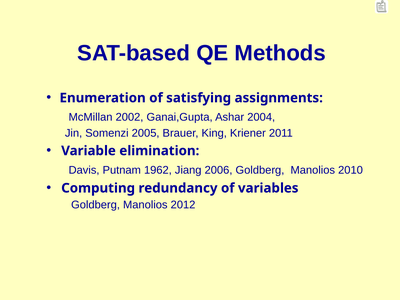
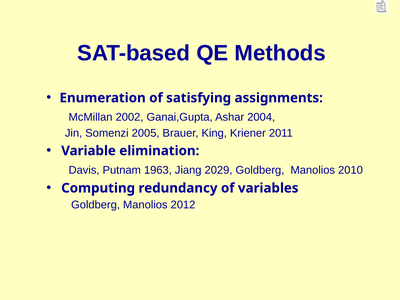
1962: 1962 -> 1963
2006: 2006 -> 2029
